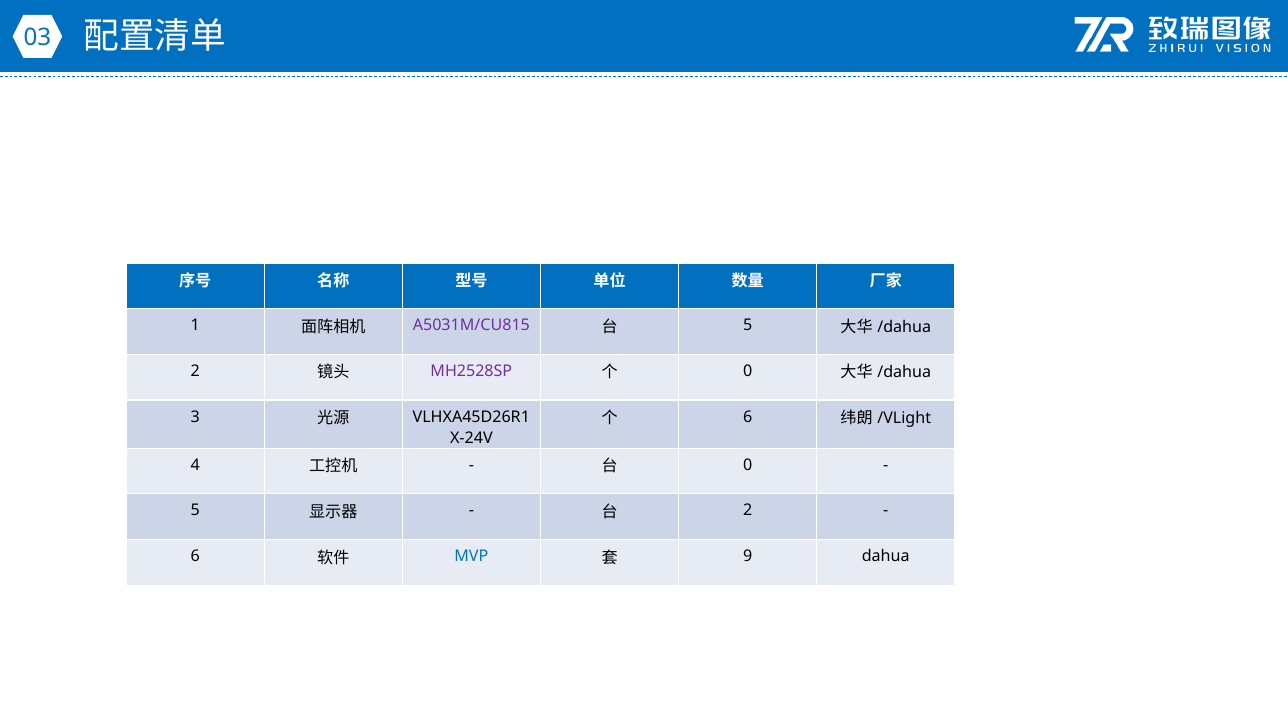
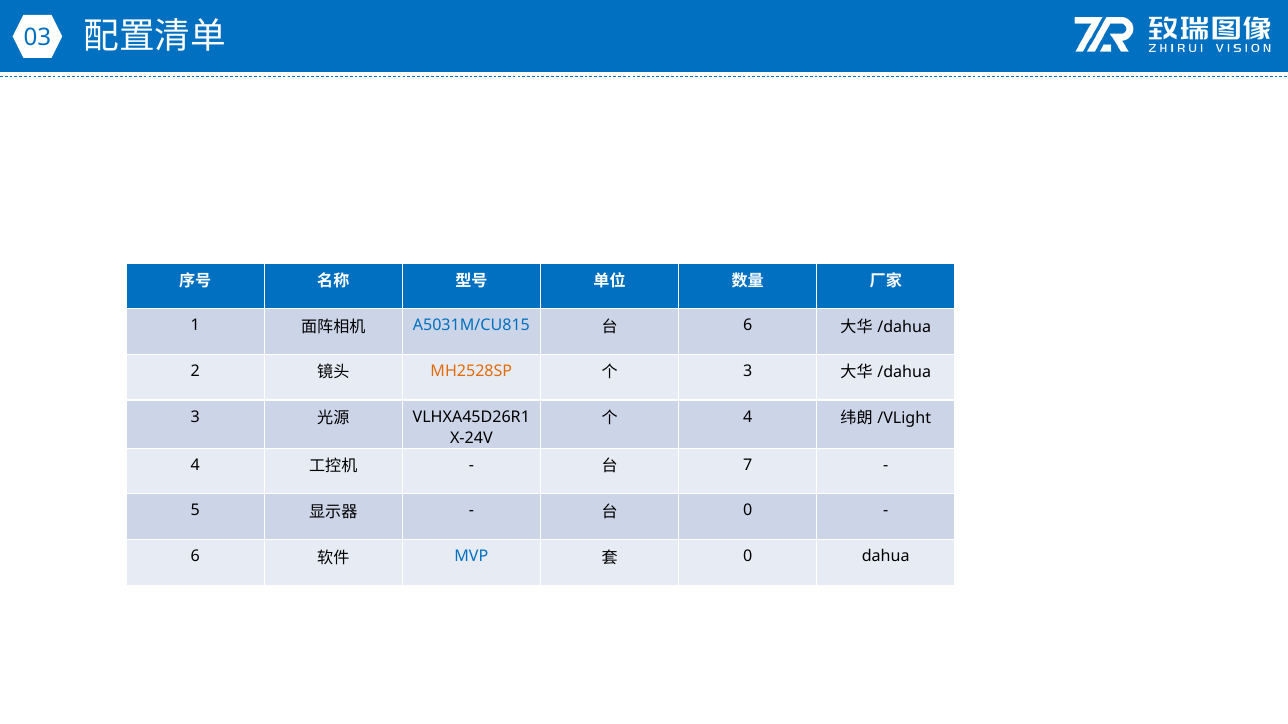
A5031M/CU815 colour: purple -> blue
5 at (748, 326): 5 -> 6
MH2528SP colour: purple -> orange
0 at (748, 371): 0 -> 3
6 at (748, 417): 6 -> 4
0 at (748, 465): 0 -> 7
2 at (748, 511): 2 -> 0
9 at (748, 557): 9 -> 0
